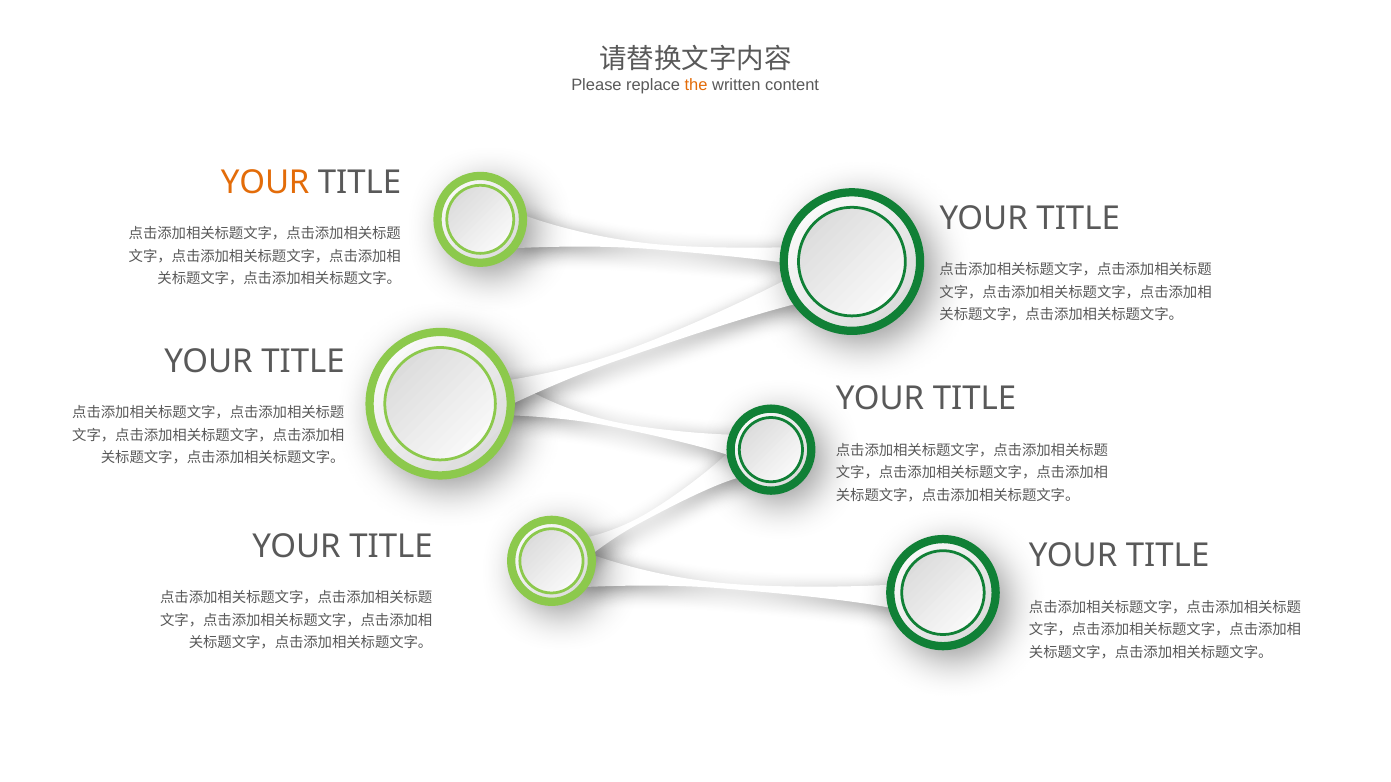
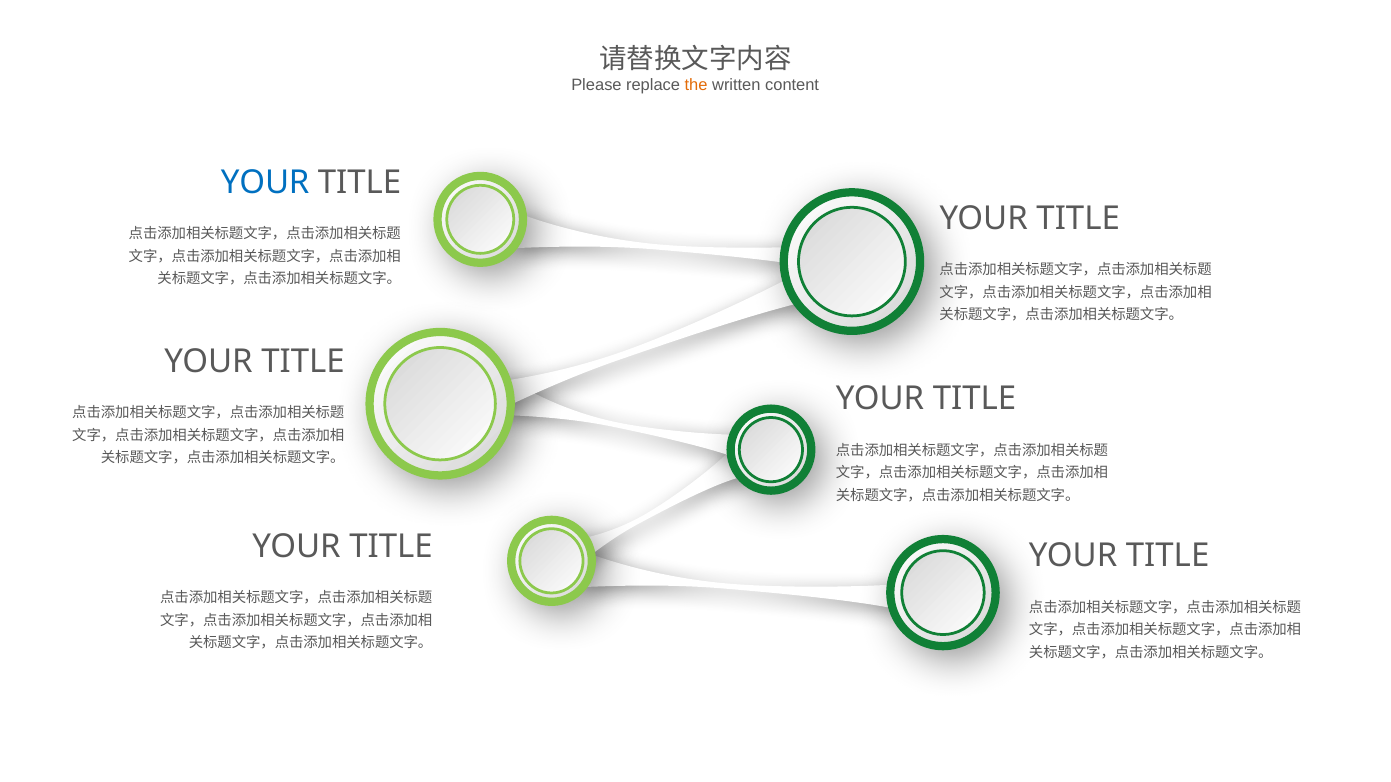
YOUR at (265, 183) colour: orange -> blue
